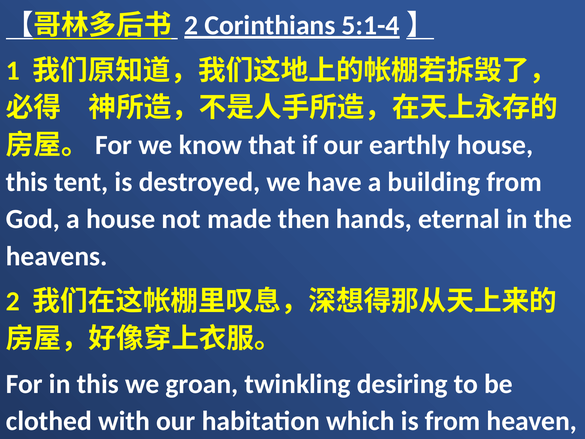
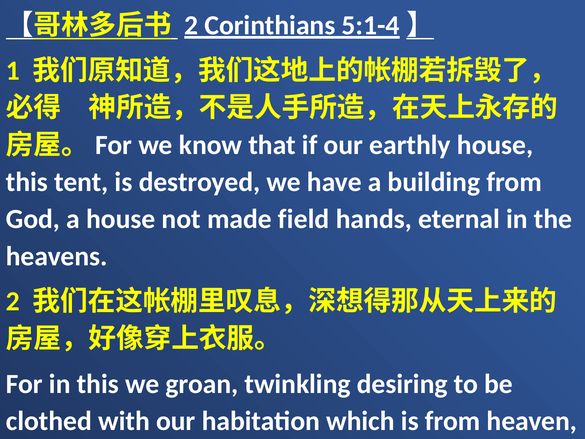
then: then -> field
